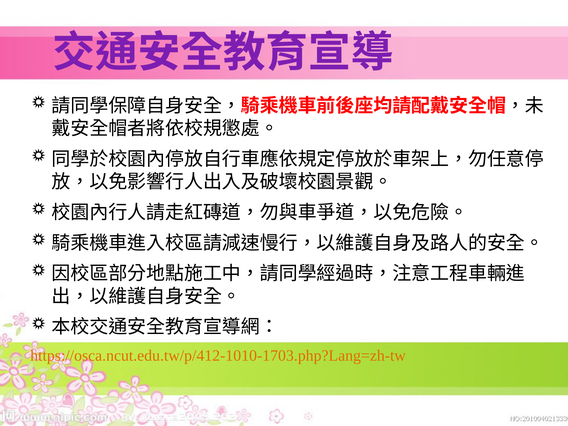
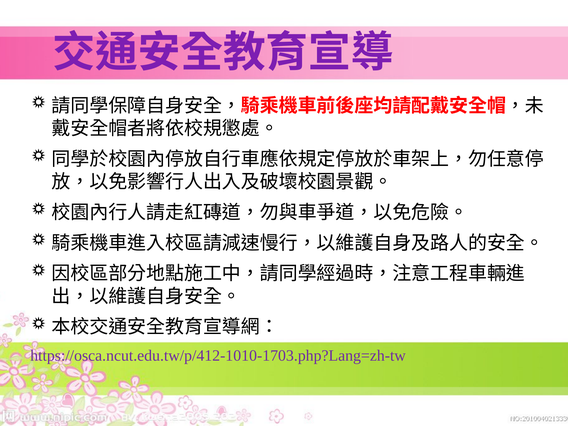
https://osca.ncut.edu.tw/p/412-1010-1703.php?Lang=zh-tw colour: orange -> purple
